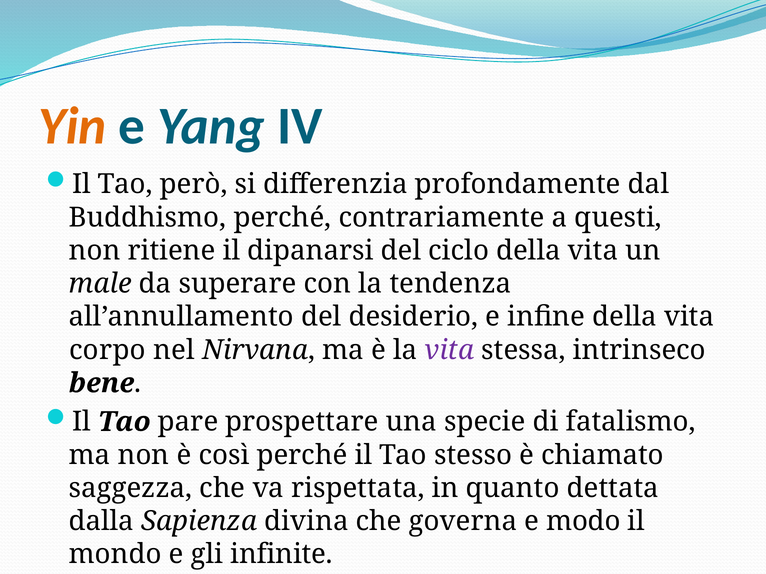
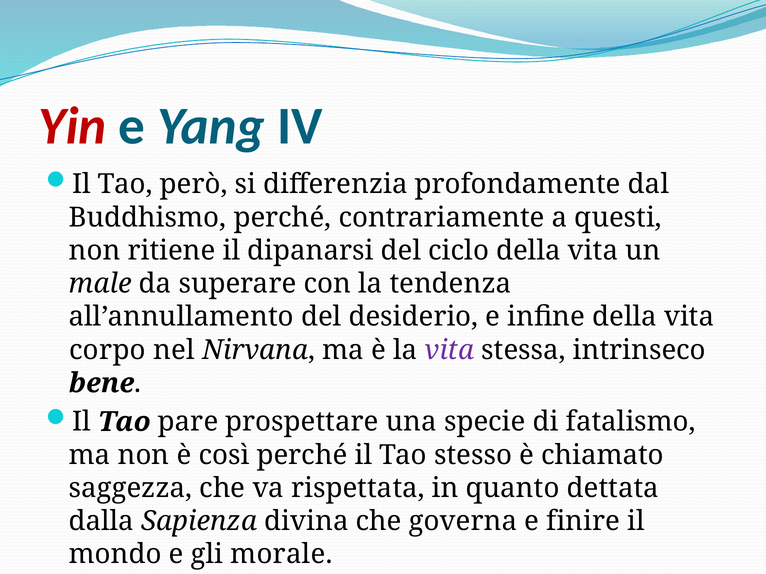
Yin colour: orange -> red
modo: modo -> finire
infinite: infinite -> morale
